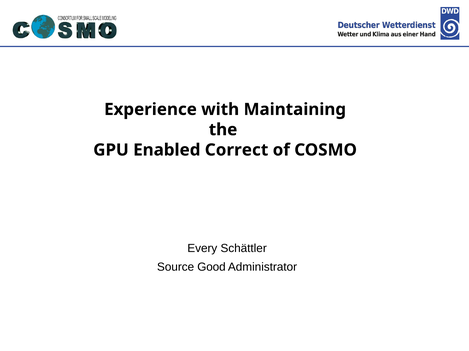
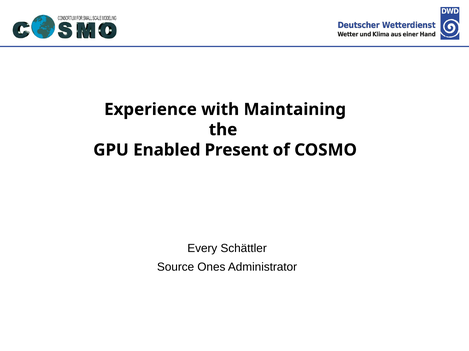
Correct: Correct -> Present
Good: Good -> Ones
